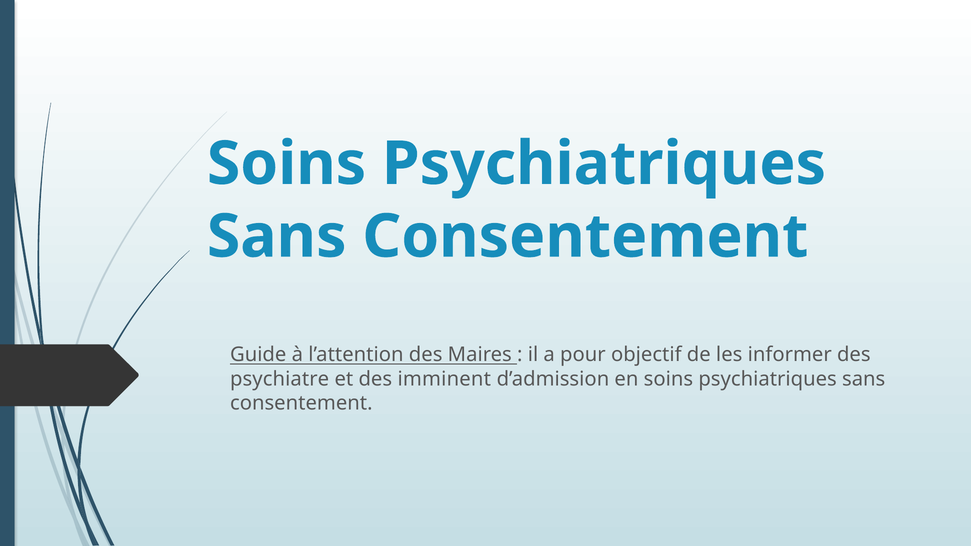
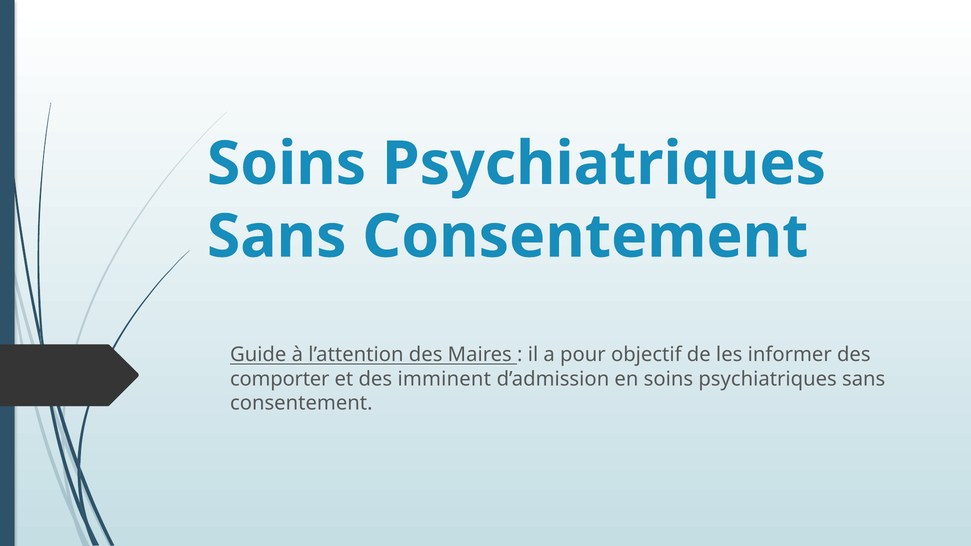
psychiatre: psychiatre -> comporter
